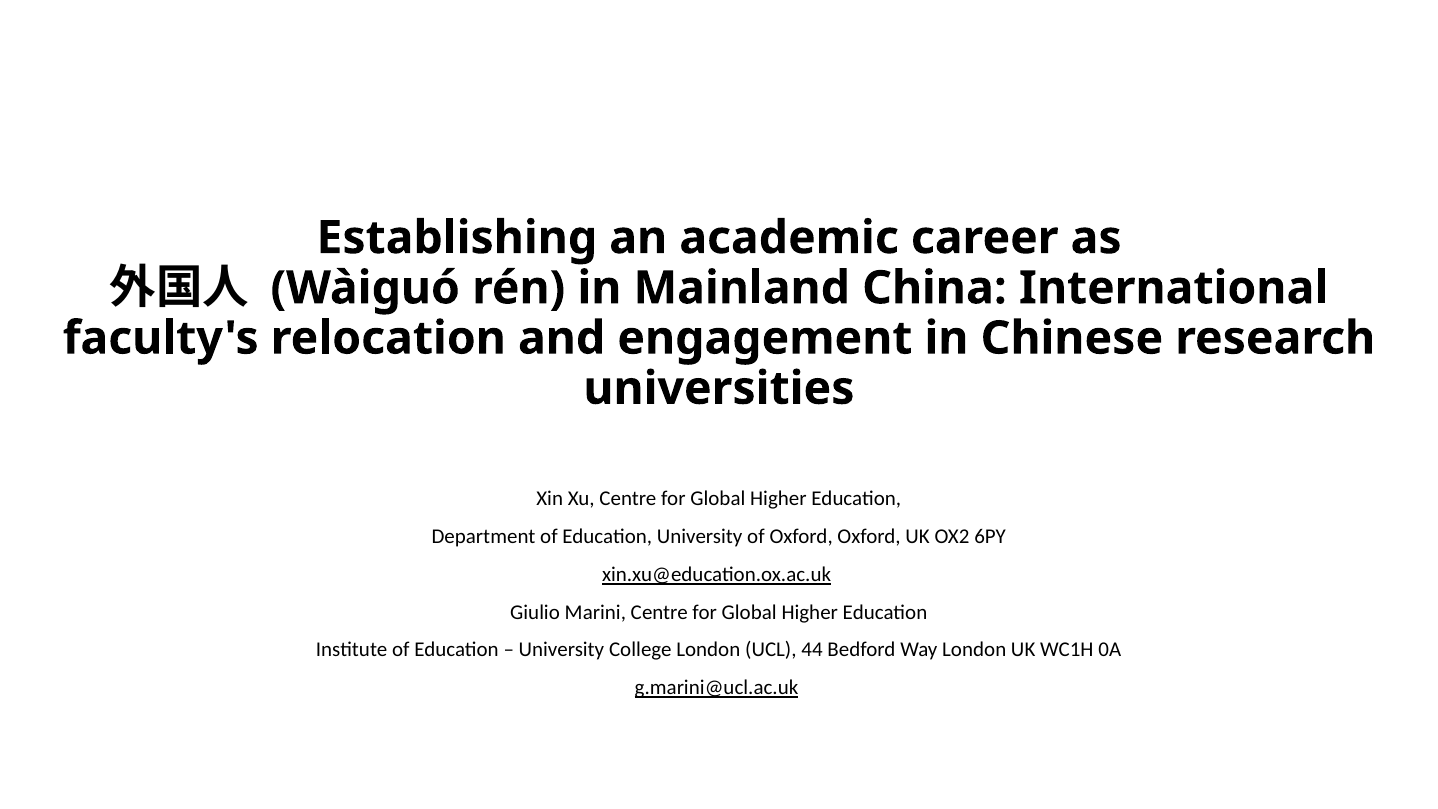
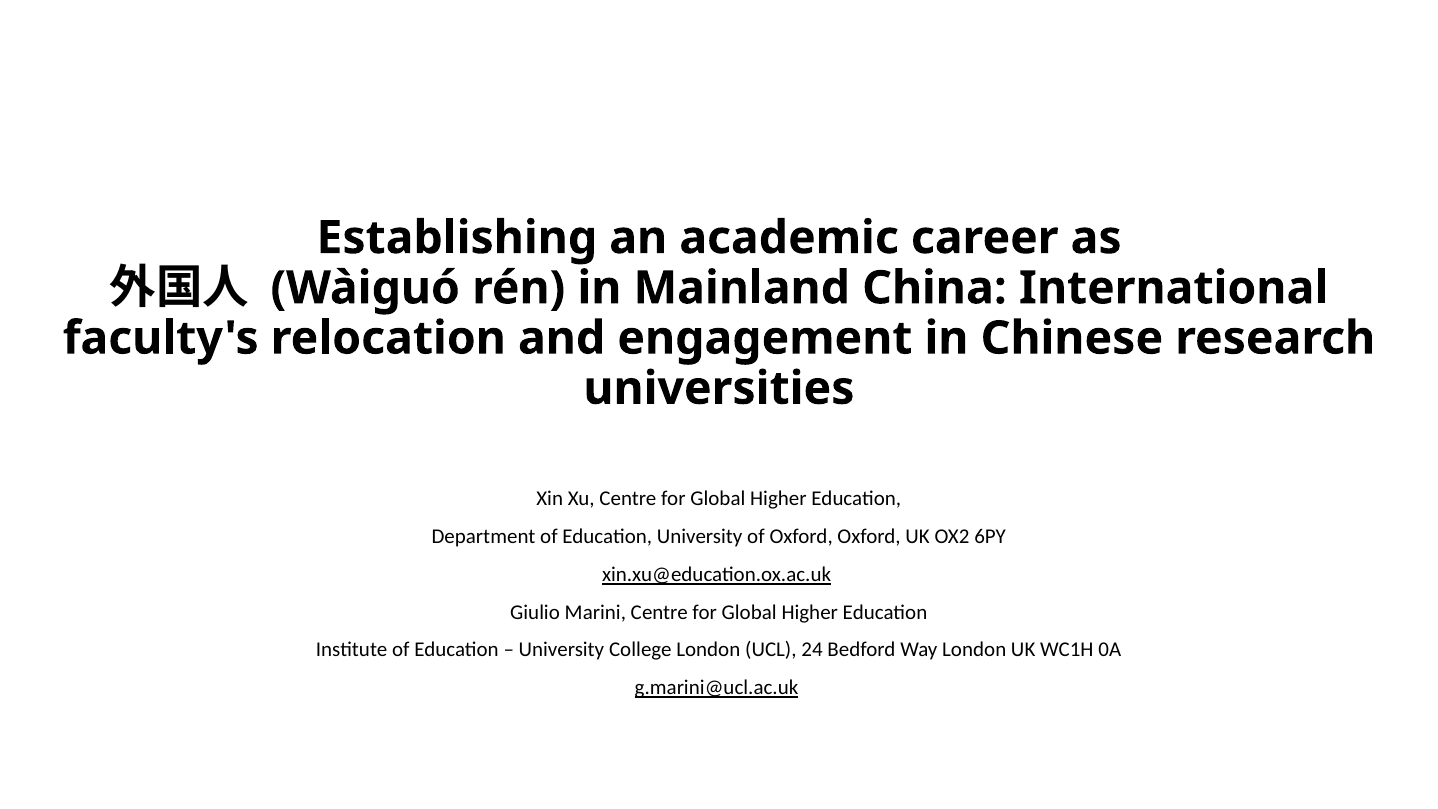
44: 44 -> 24
